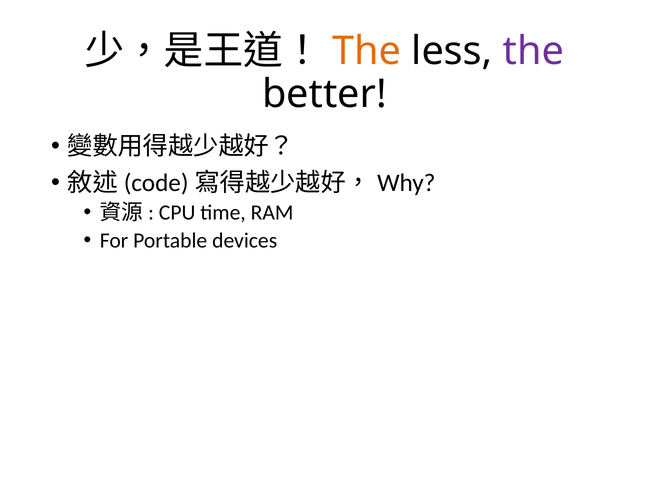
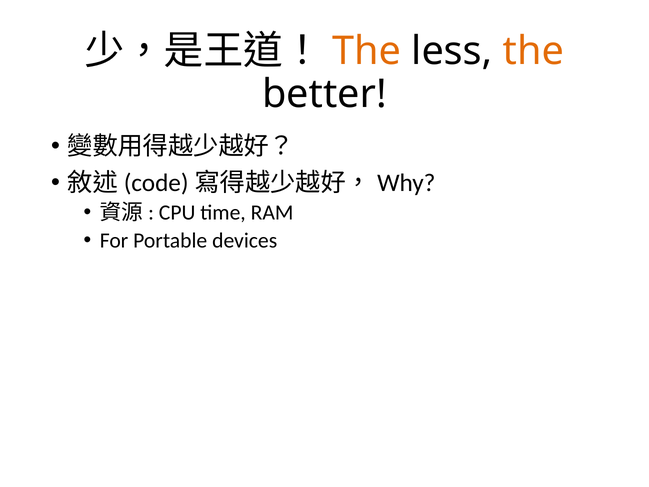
the at (533, 51) colour: purple -> orange
